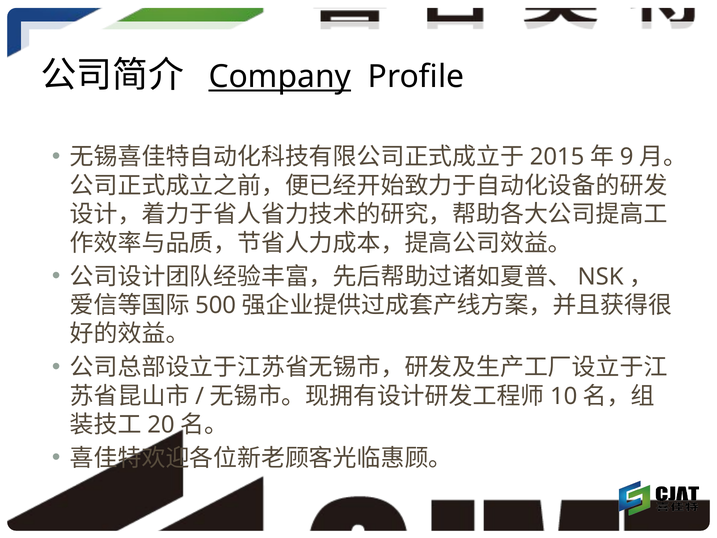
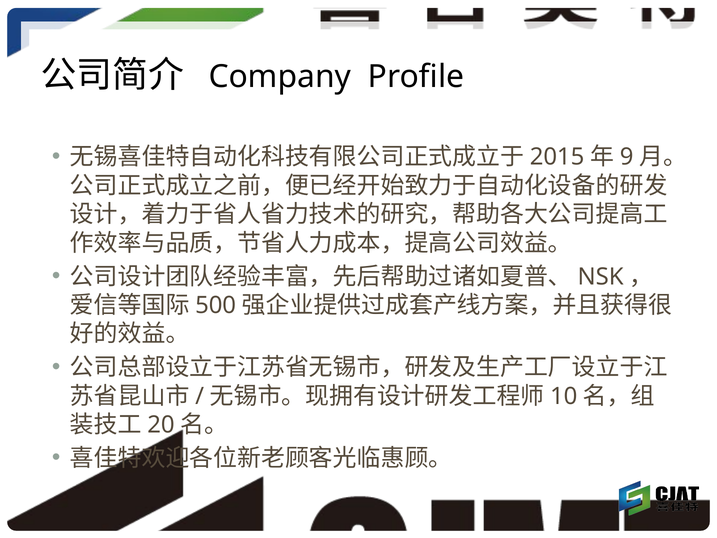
Company underline: present -> none
